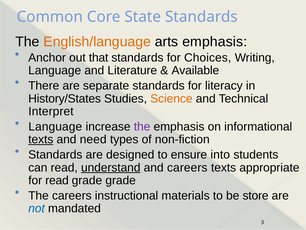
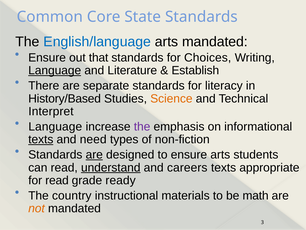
English/language colour: orange -> blue
arts emphasis: emphasis -> mandated
Anchor at (47, 58): Anchor -> Ensure
Language at (55, 70) underline: none -> present
Available: Available -> Establish
History/States: History/States -> History/Based
are at (94, 154) underline: none -> present
ensure into: into -> arts
grade grade: grade -> ready
The careers: careers -> country
store: store -> math
not colour: blue -> orange
